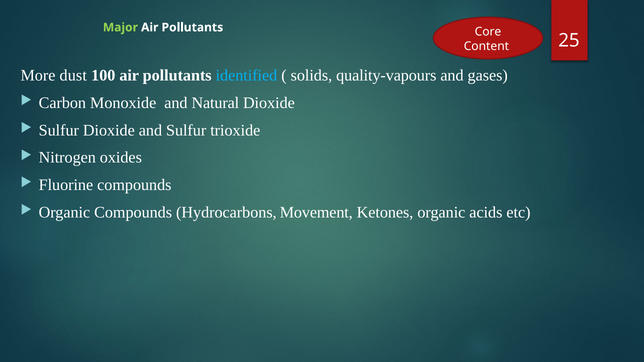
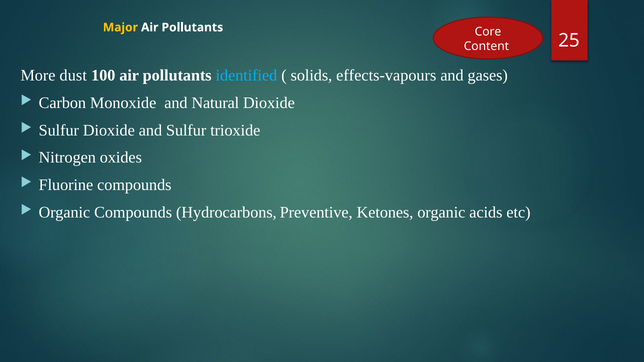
Major colour: light green -> yellow
quality-vapours: quality-vapours -> effects-vapours
Movement: Movement -> Preventive
